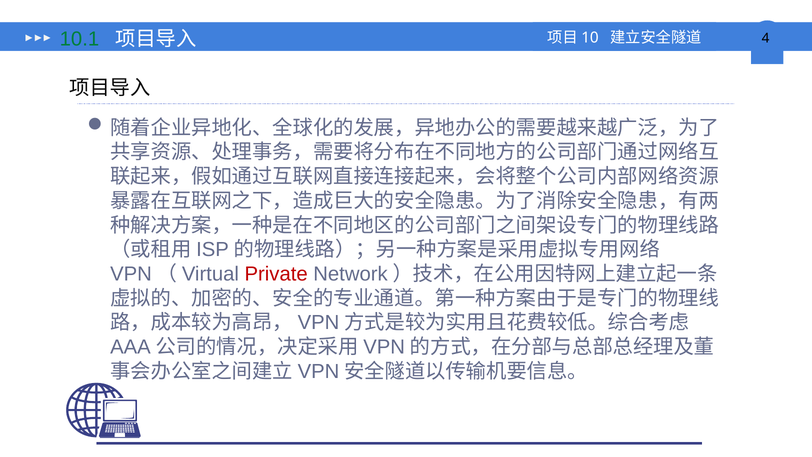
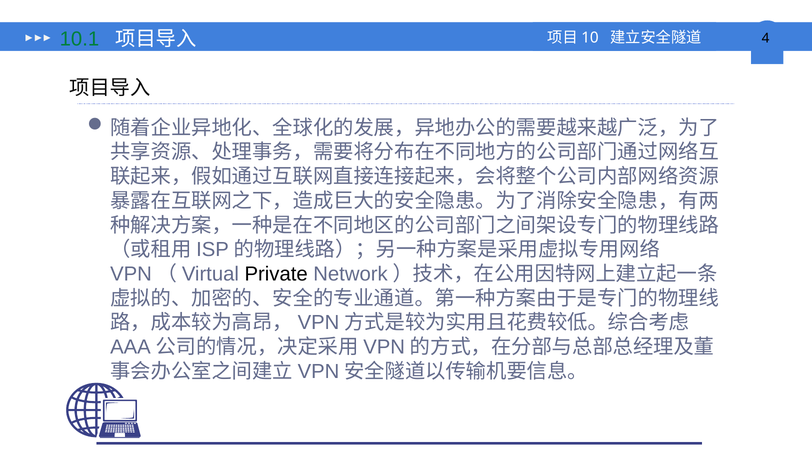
Private colour: red -> black
